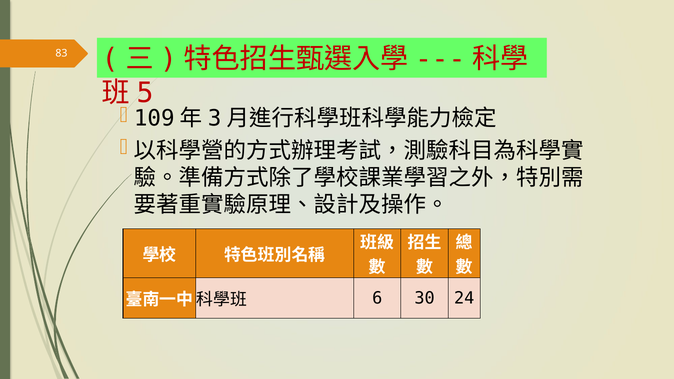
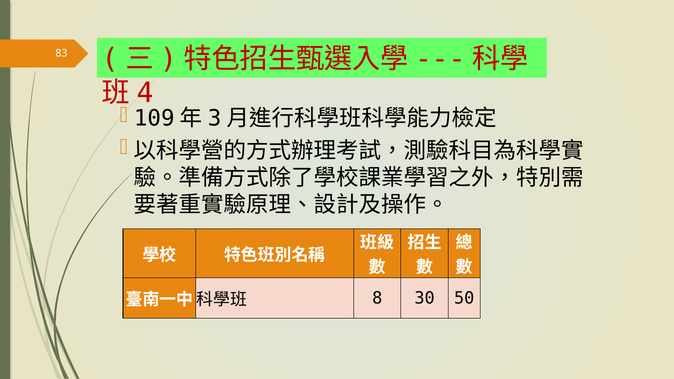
5: 5 -> 4
6: 6 -> 8
24: 24 -> 50
